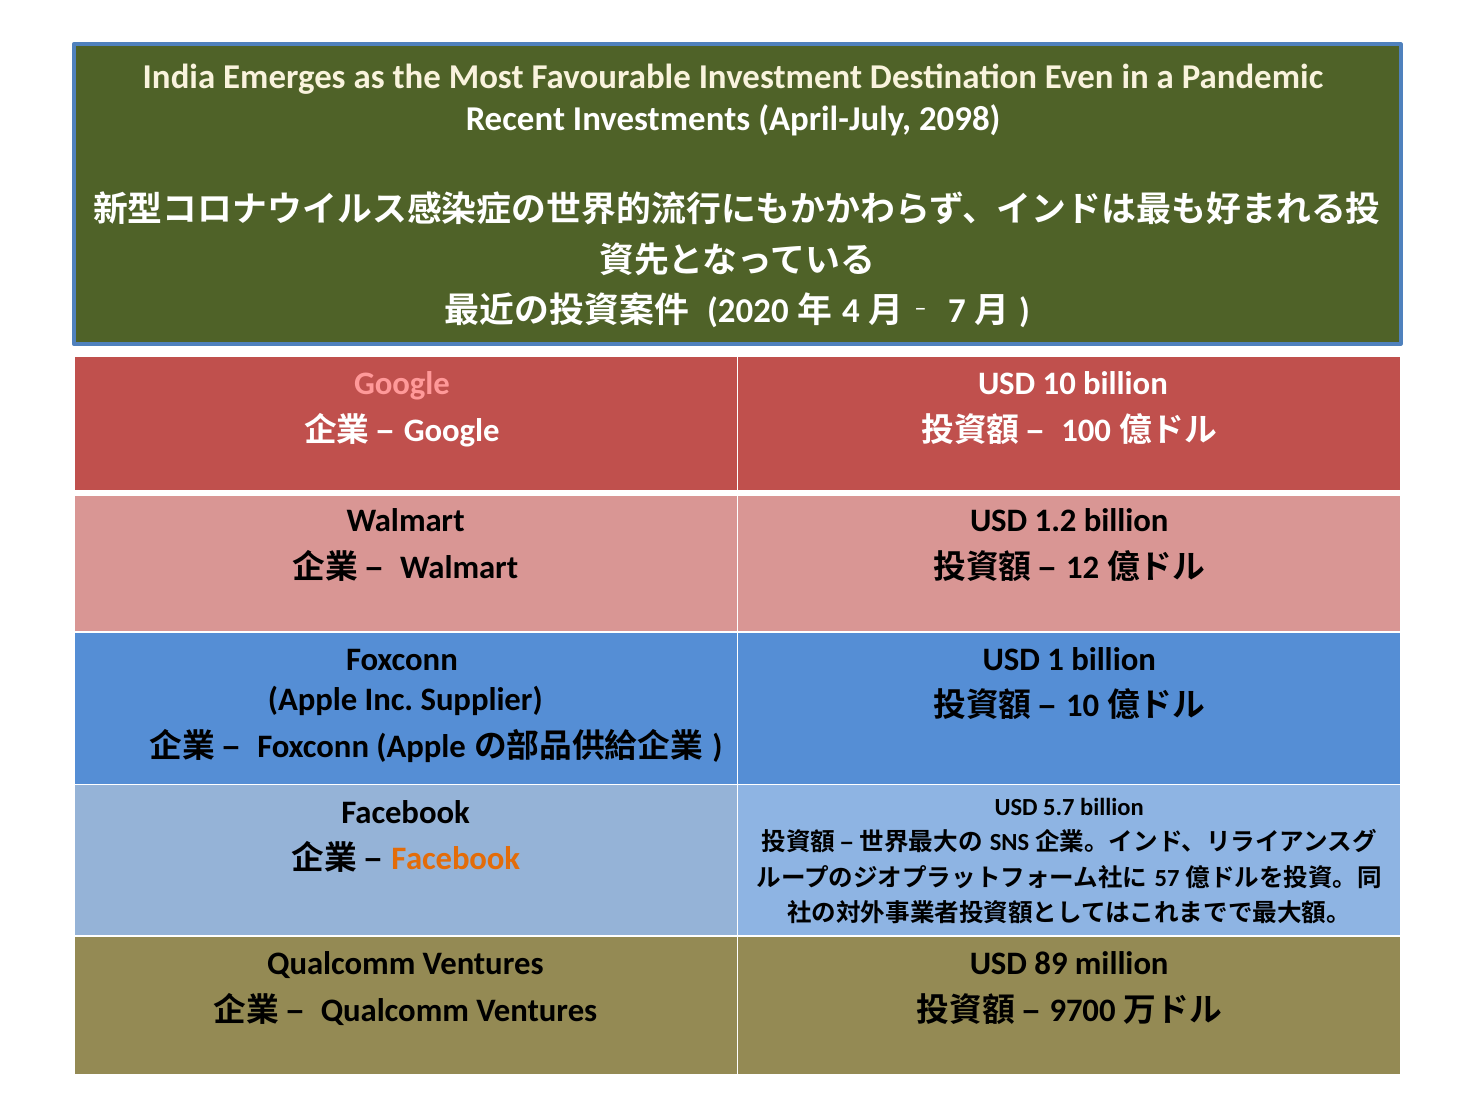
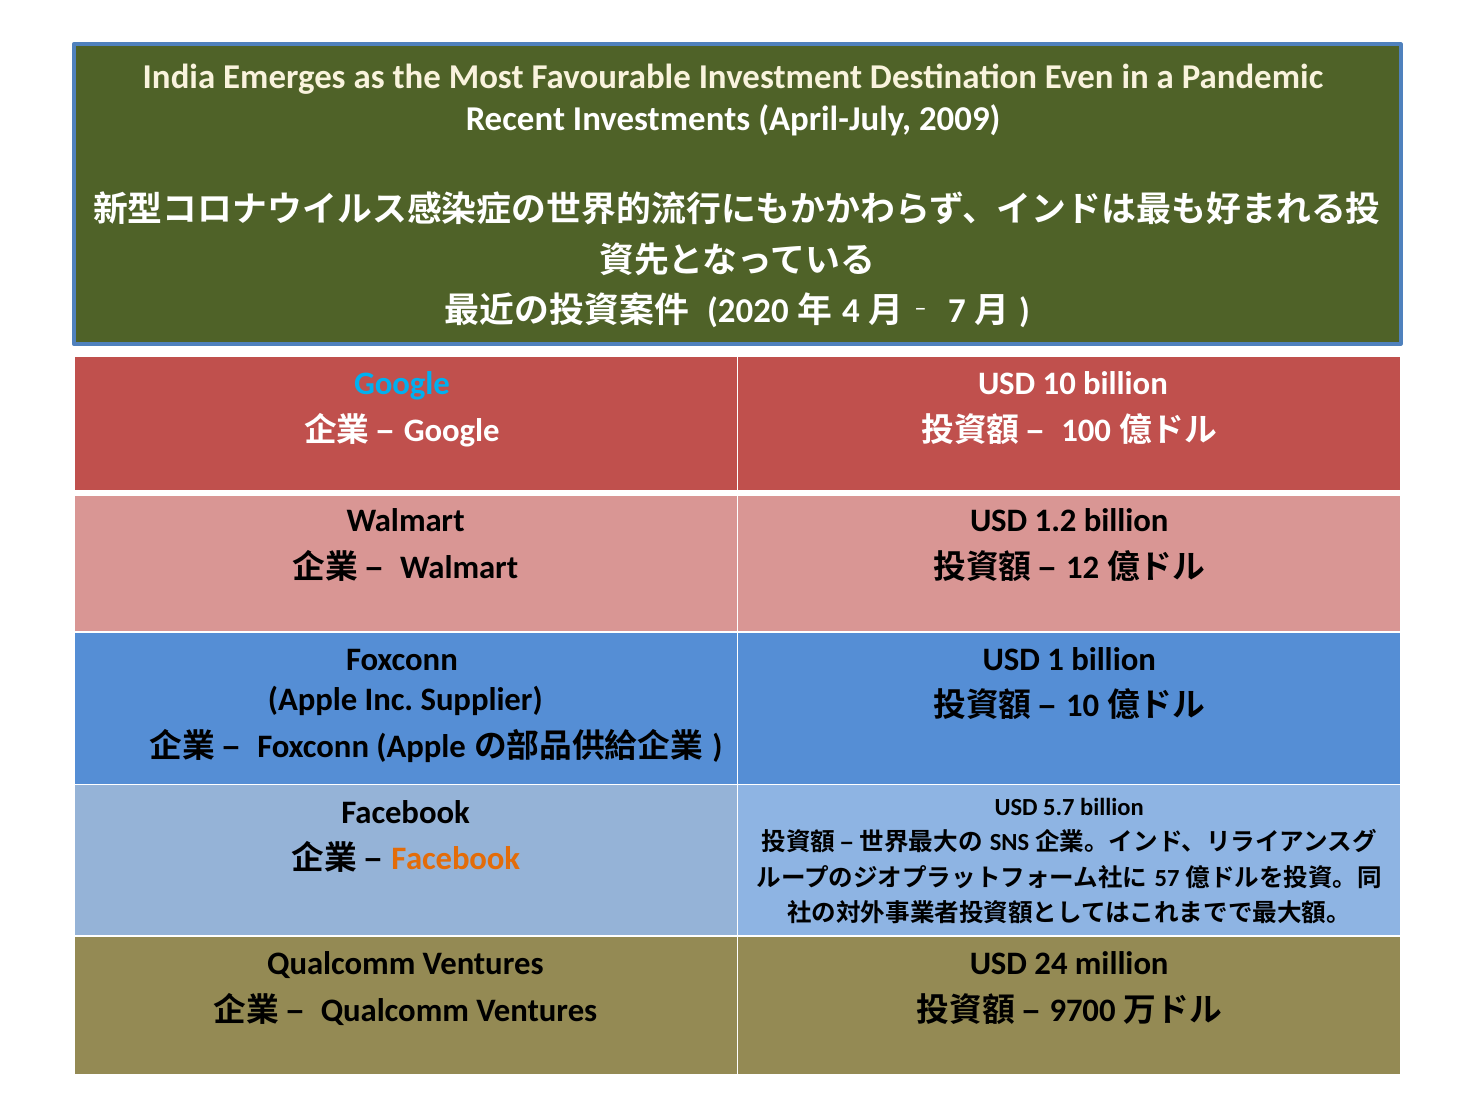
2098: 2098 -> 2009
Google at (402, 384) colour: pink -> light blue
89: 89 -> 24
